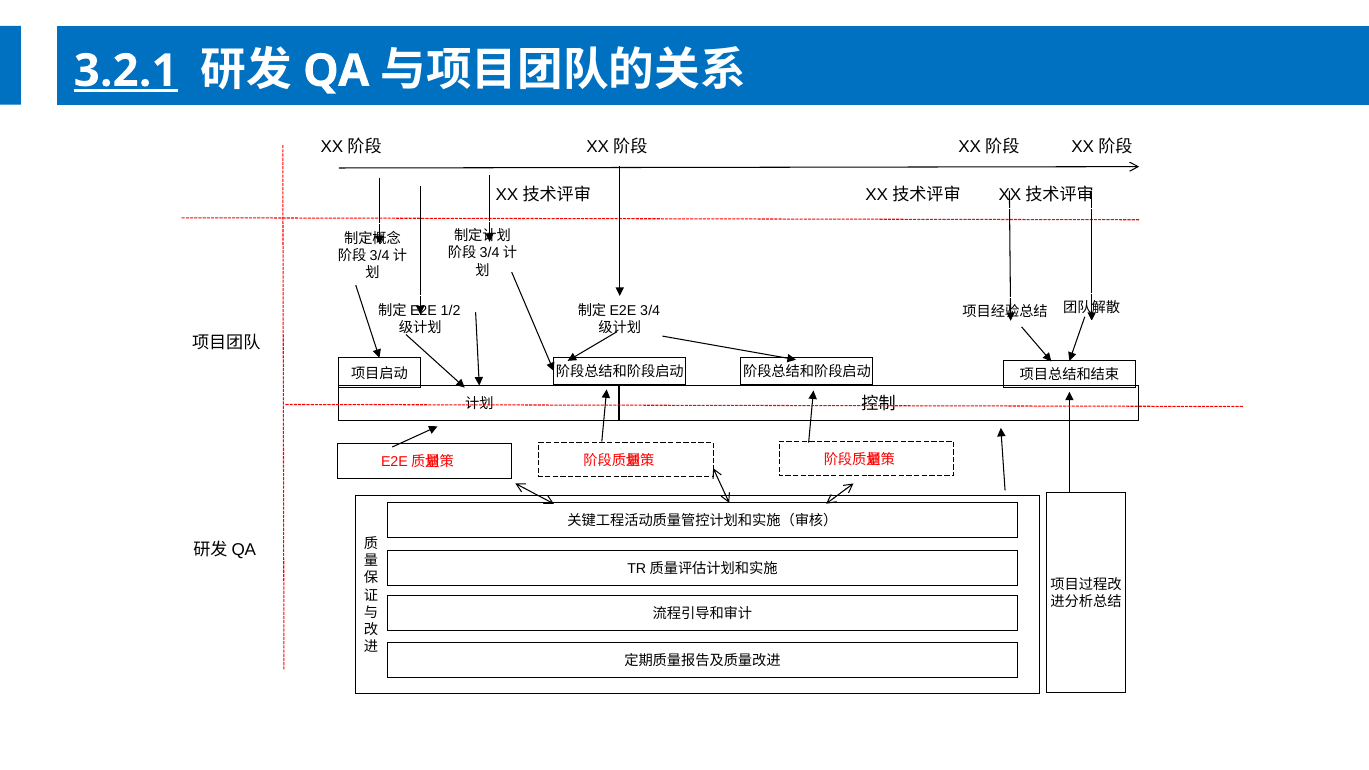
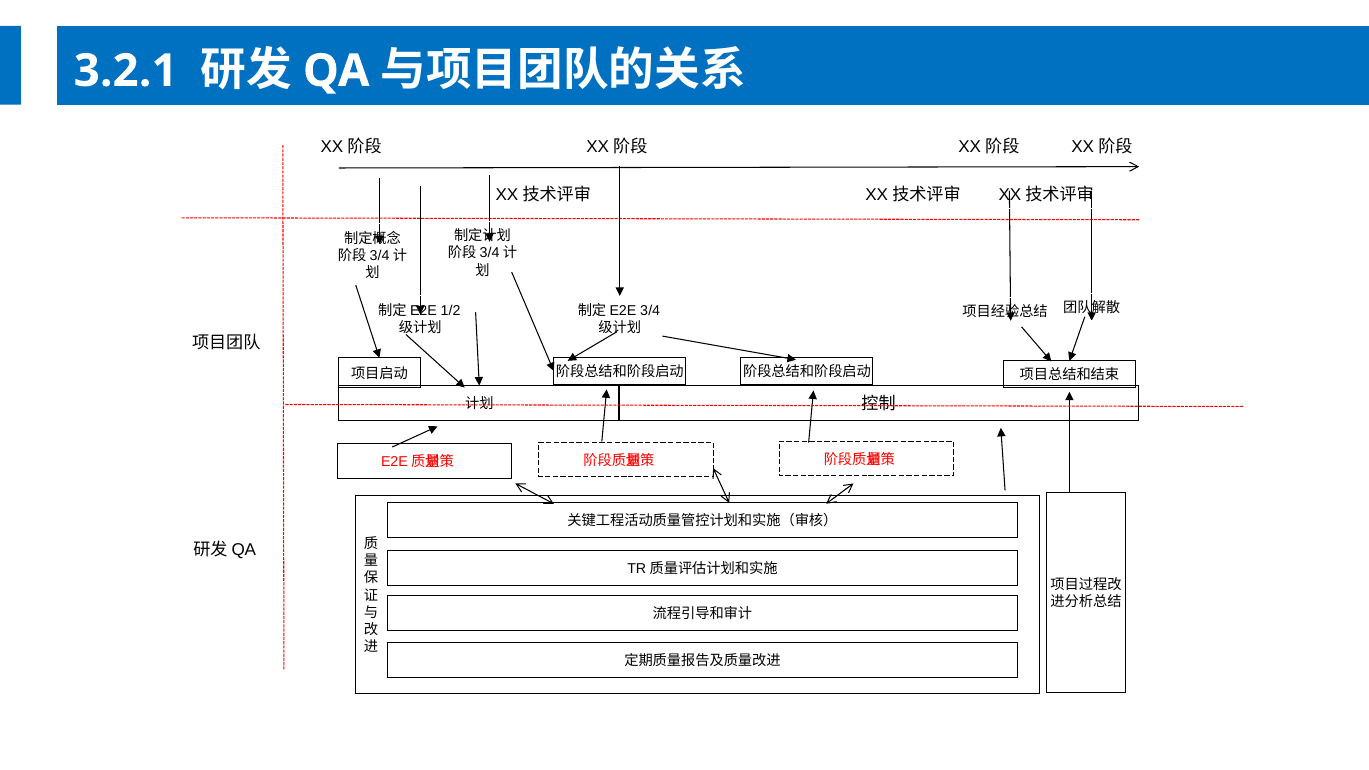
3.2.1 underline: present -> none
